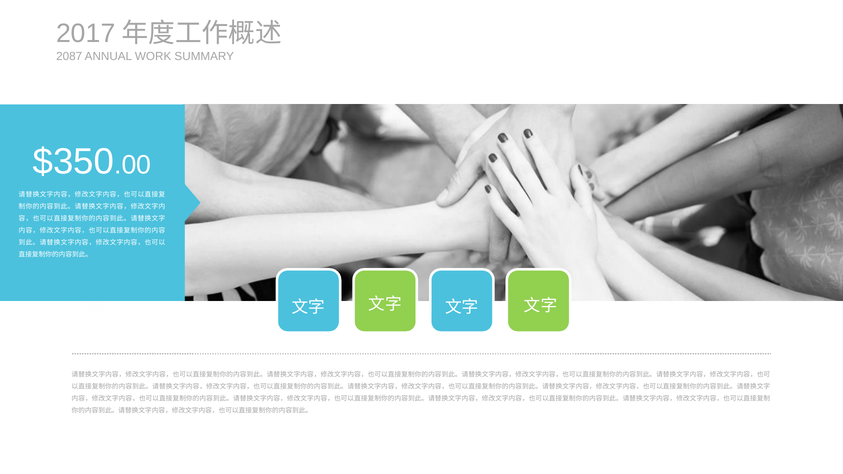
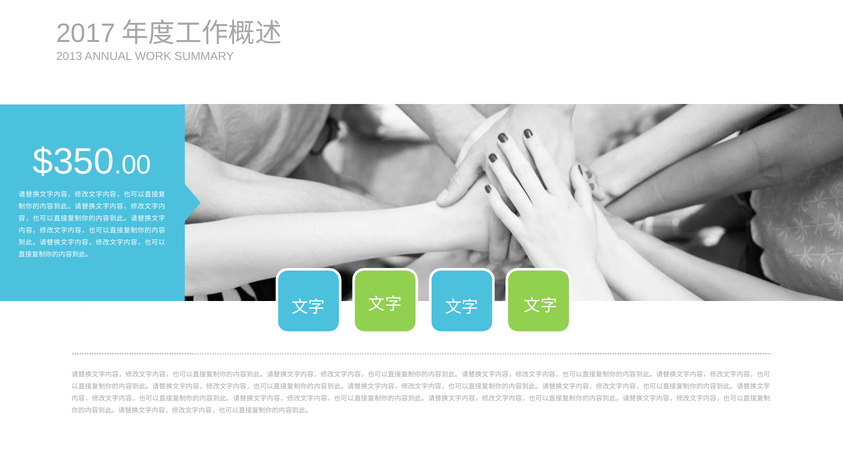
2087: 2087 -> 2013
